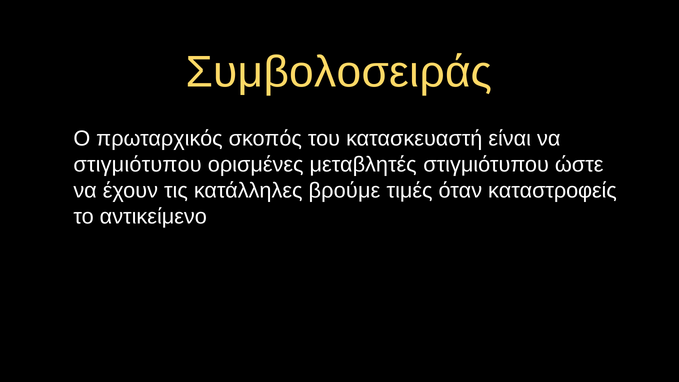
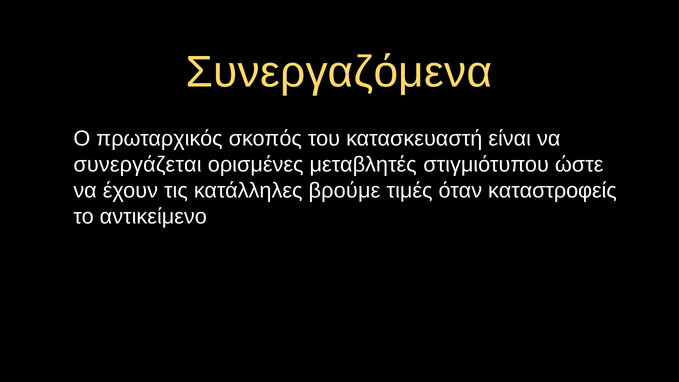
Συμβολοσειράς: Συμβολοσειράς -> Συνεργαζόμενα
στιγμιότυπου at (137, 164): στιγμιότυπου -> συνεργάζεται
